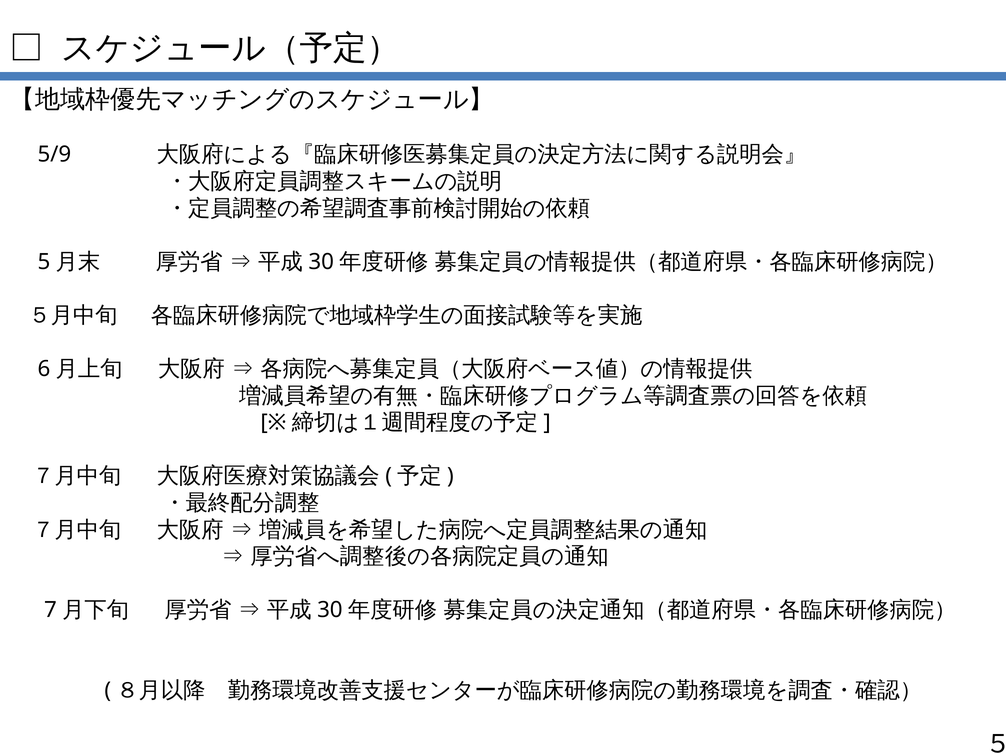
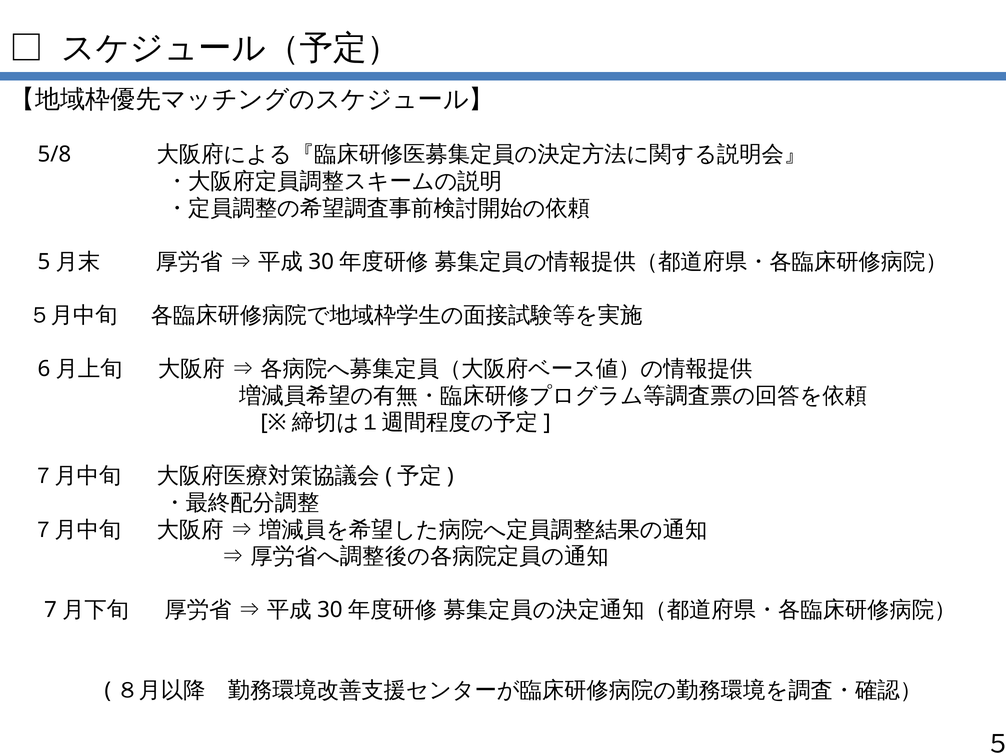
5/9: 5/9 -> 5/8
